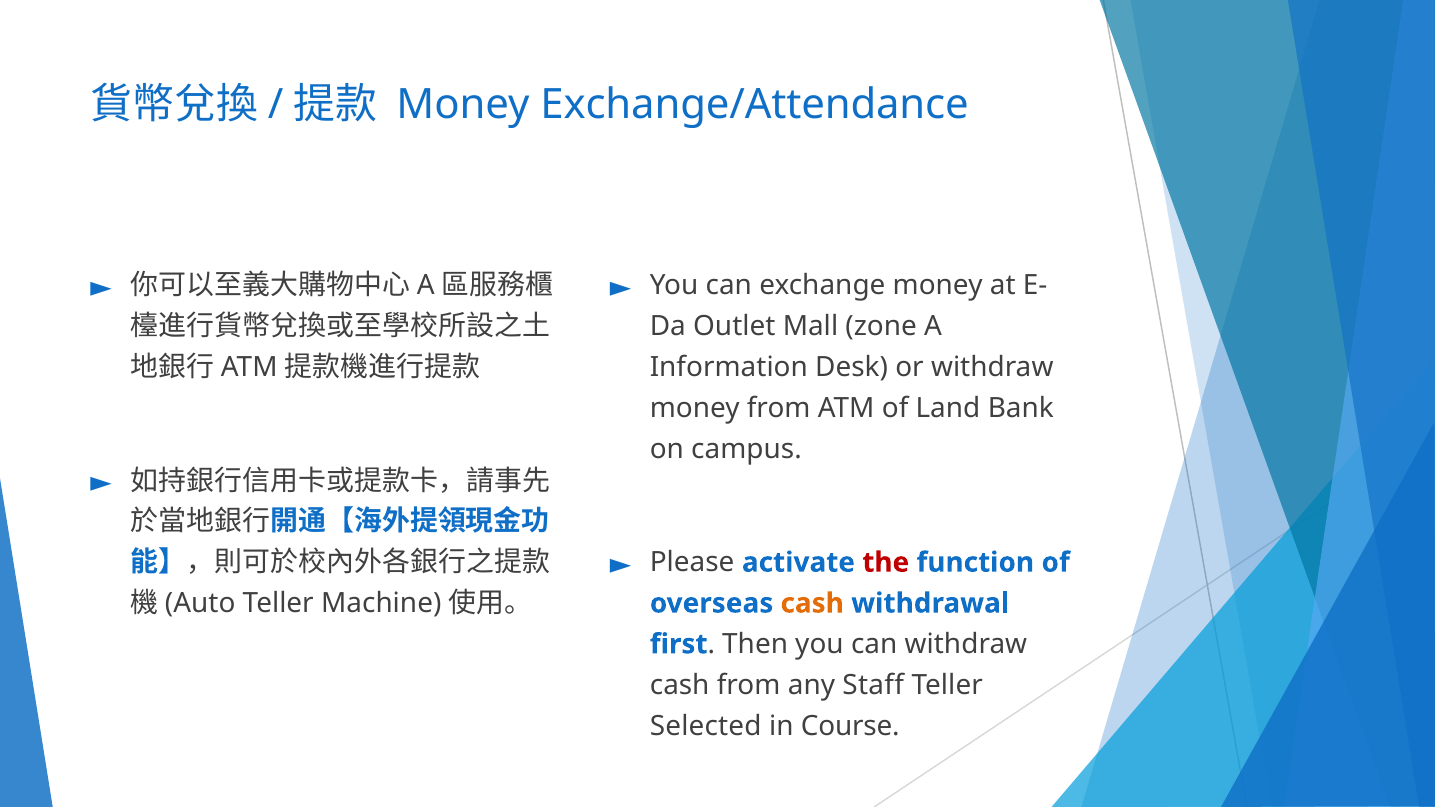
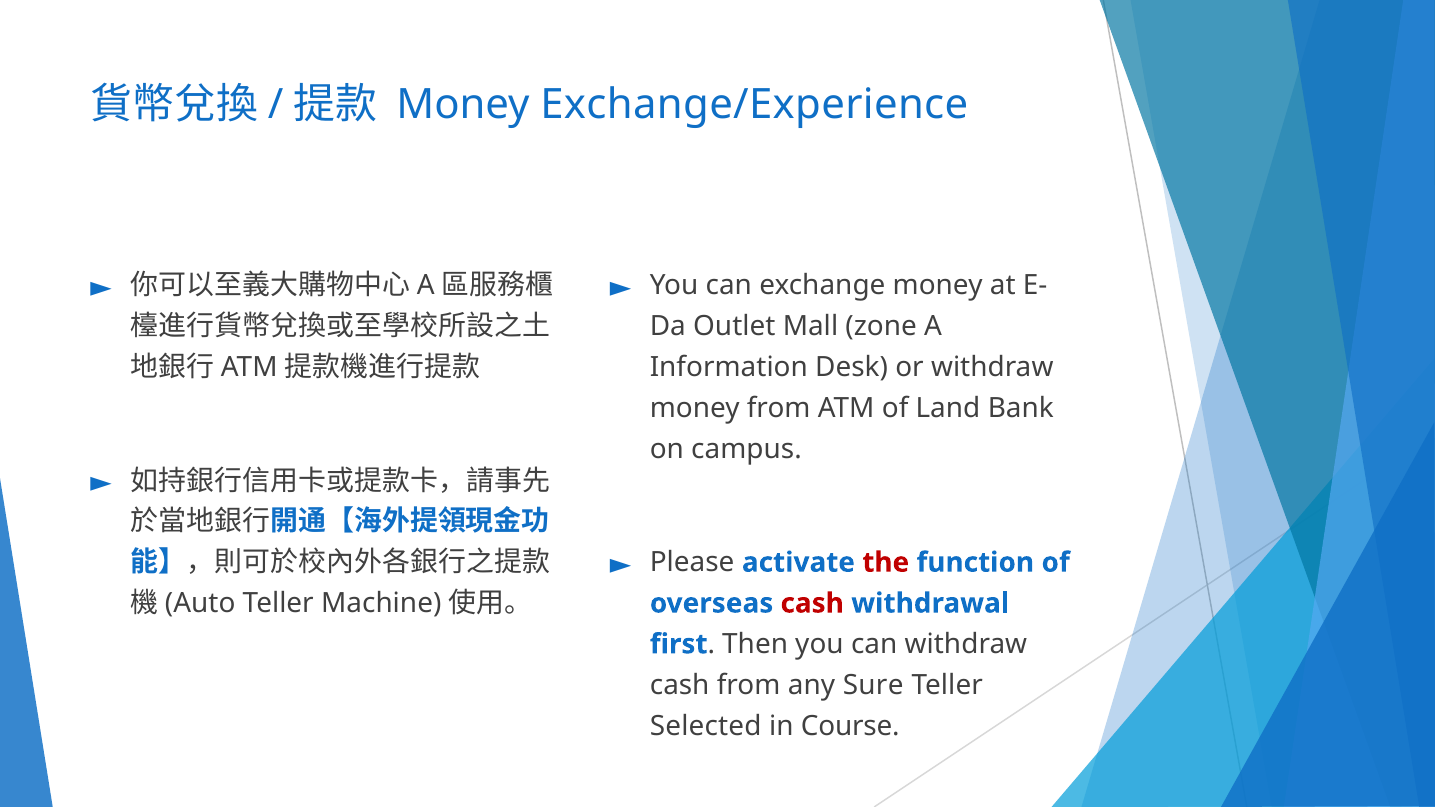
Exchange/Attendance: Exchange/Attendance -> Exchange/Experience
cash at (812, 603) colour: orange -> red
Staff: Staff -> Sure
